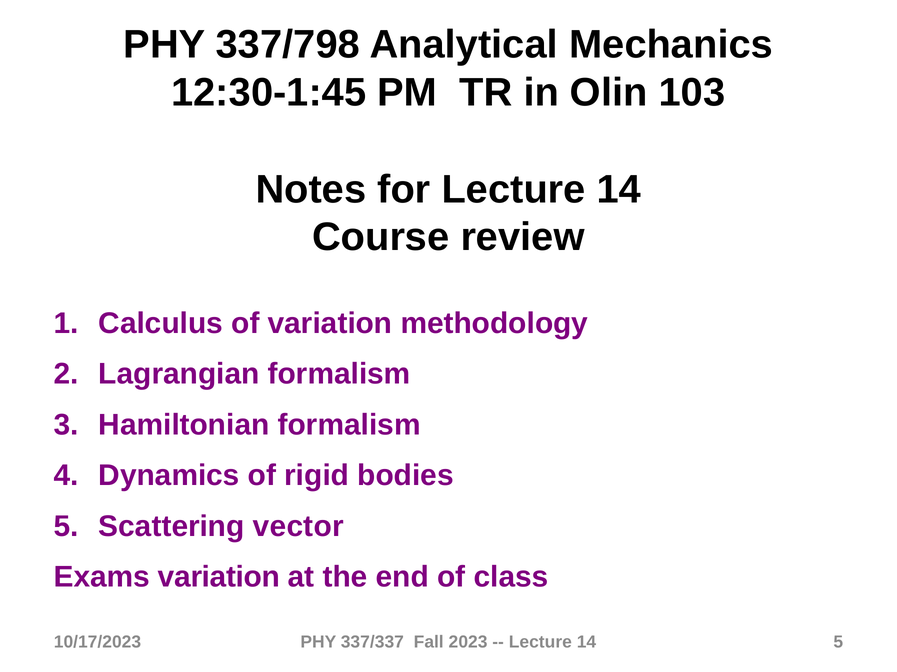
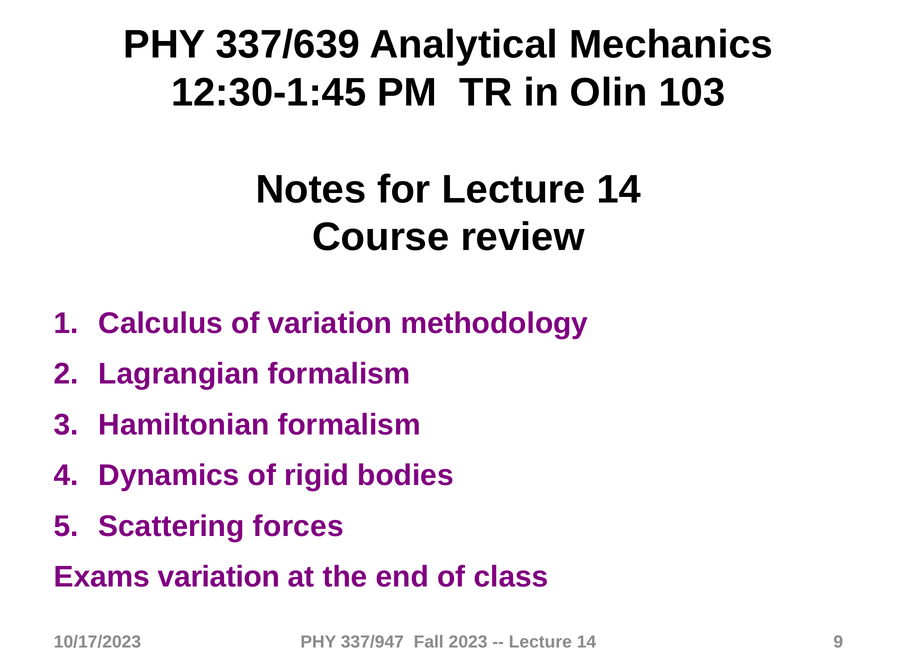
337/798: 337/798 -> 337/639
vector: vector -> forces
337/337: 337/337 -> 337/947
14 5: 5 -> 9
